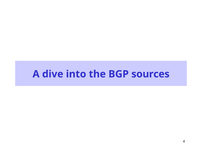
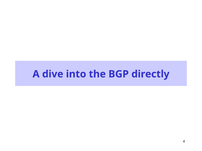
sources: sources -> directly
